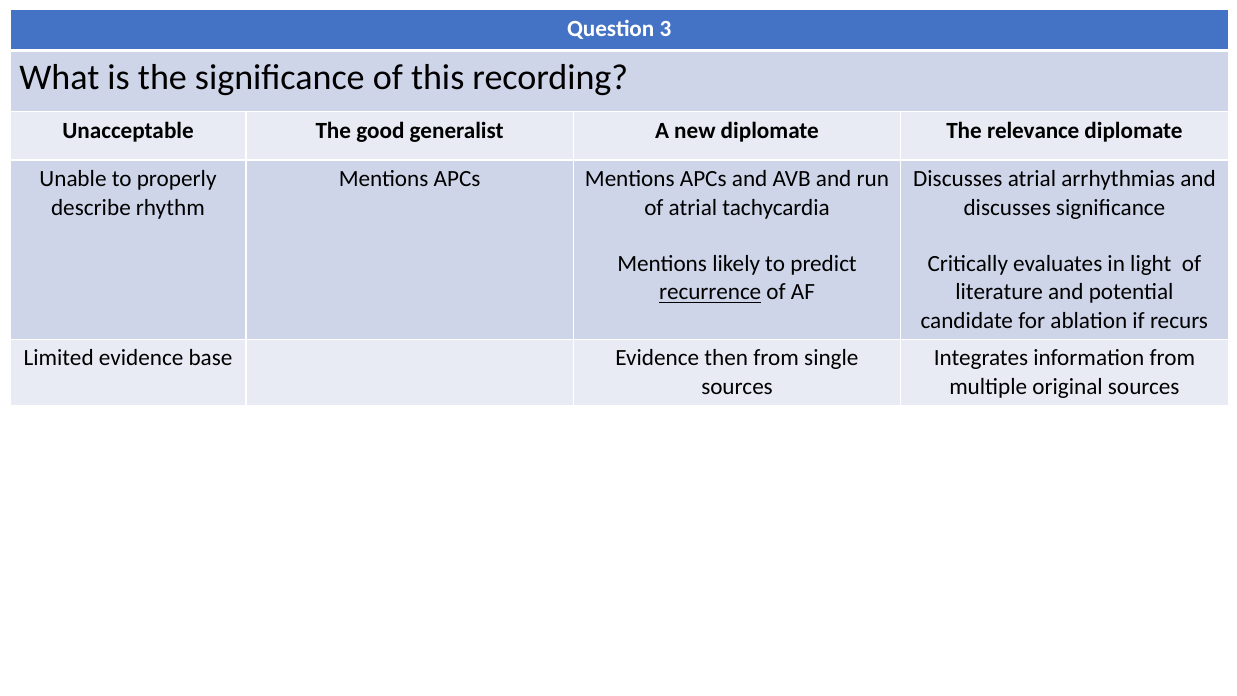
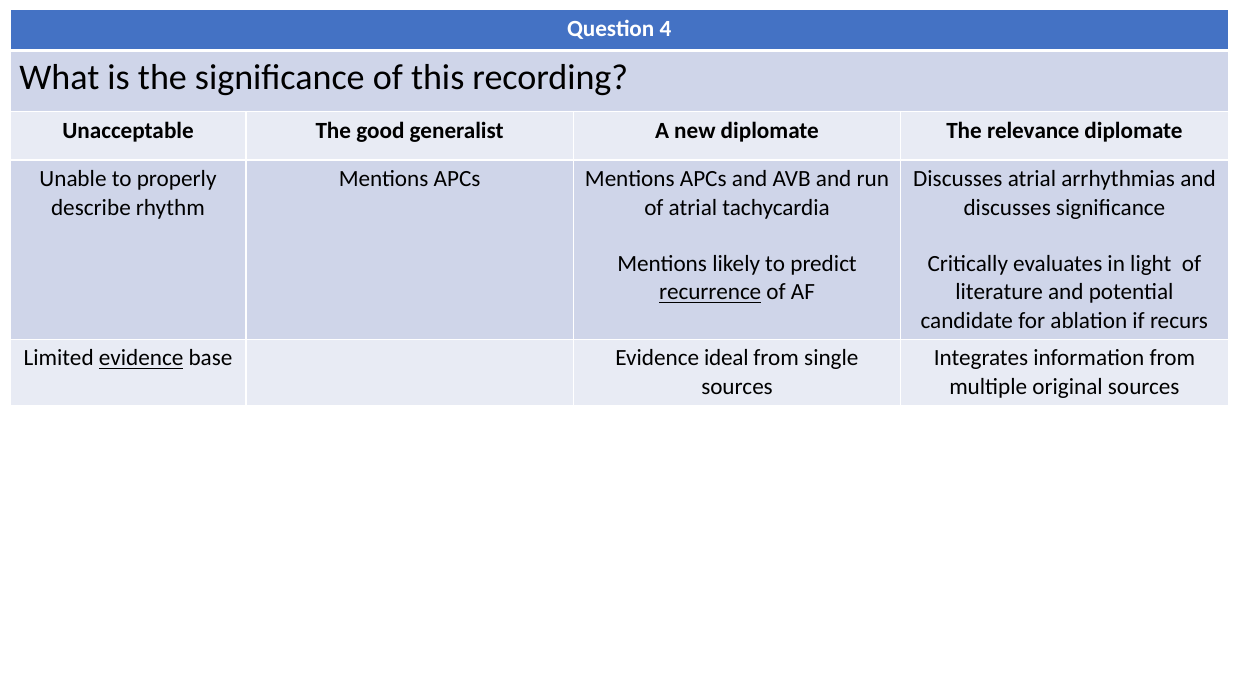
3: 3 -> 4
evidence at (141, 358) underline: none -> present
then: then -> ideal
